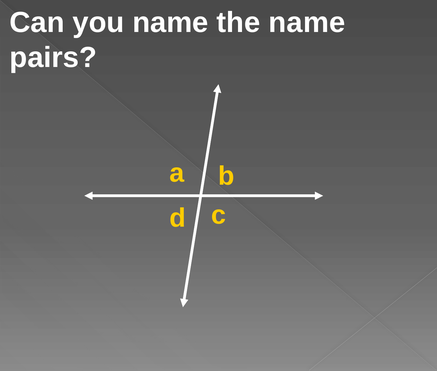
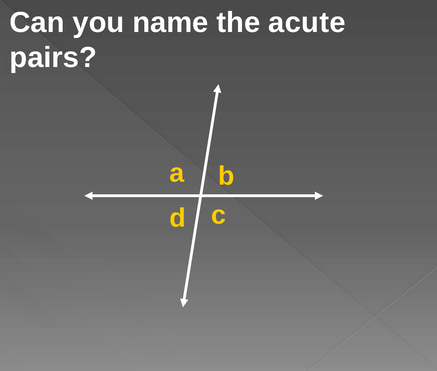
the name: name -> acute
